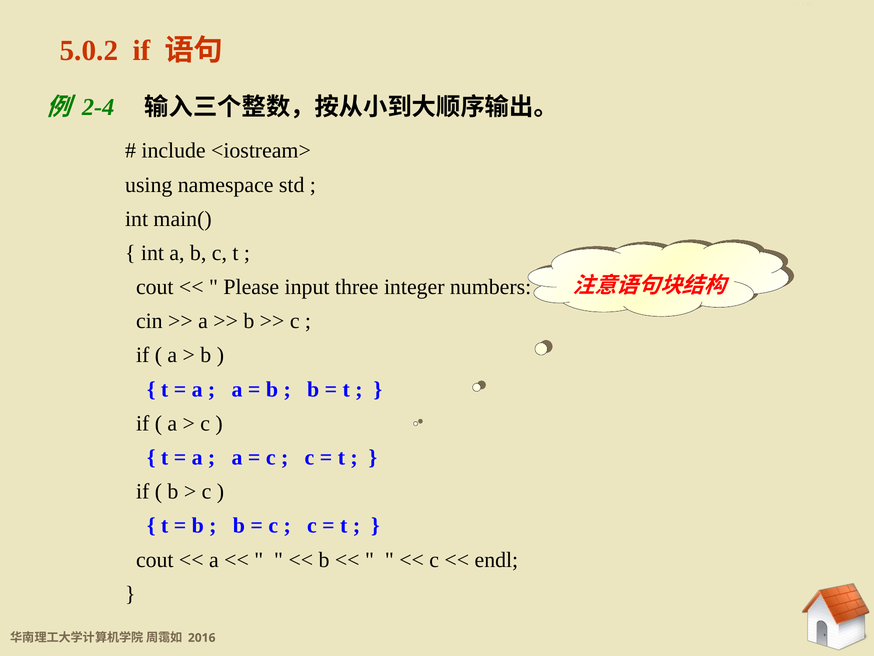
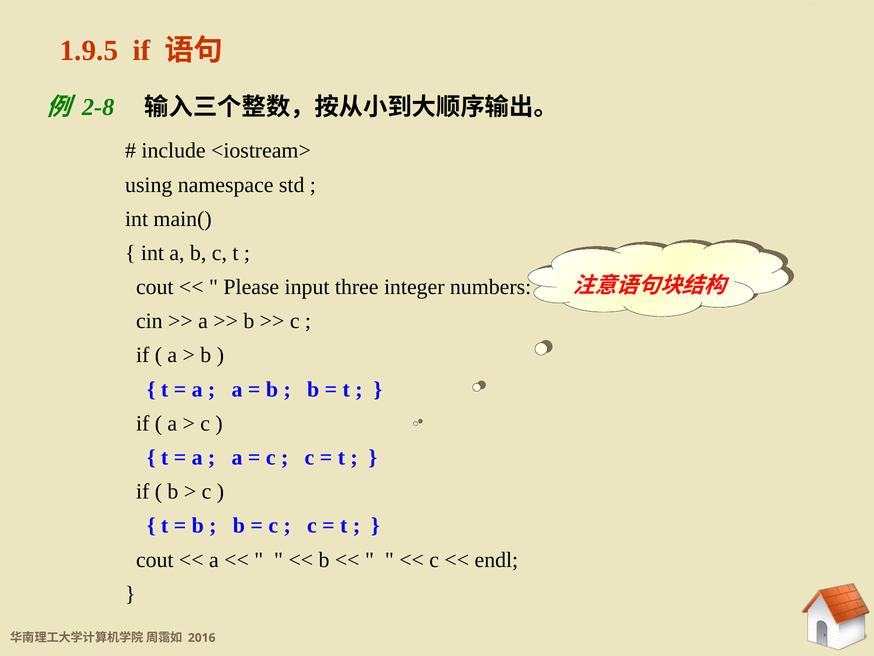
5.0.2: 5.0.2 -> 1.9.5
2-4: 2-4 -> 2-8
